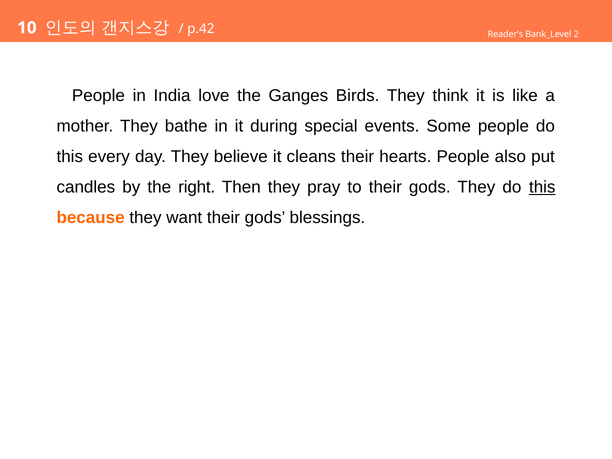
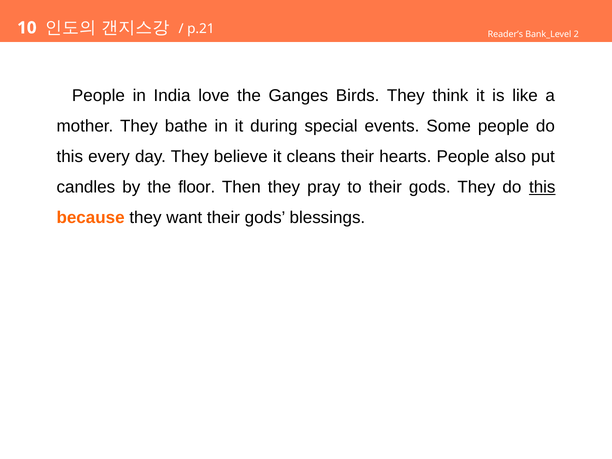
p.42: p.42 -> p.21
right: right -> floor
